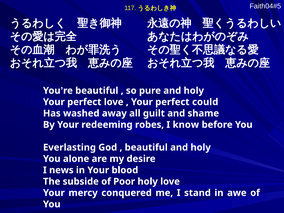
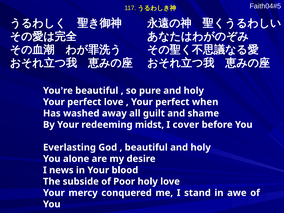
could: could -> when
robes: robes -> midst
know: know -> cover
